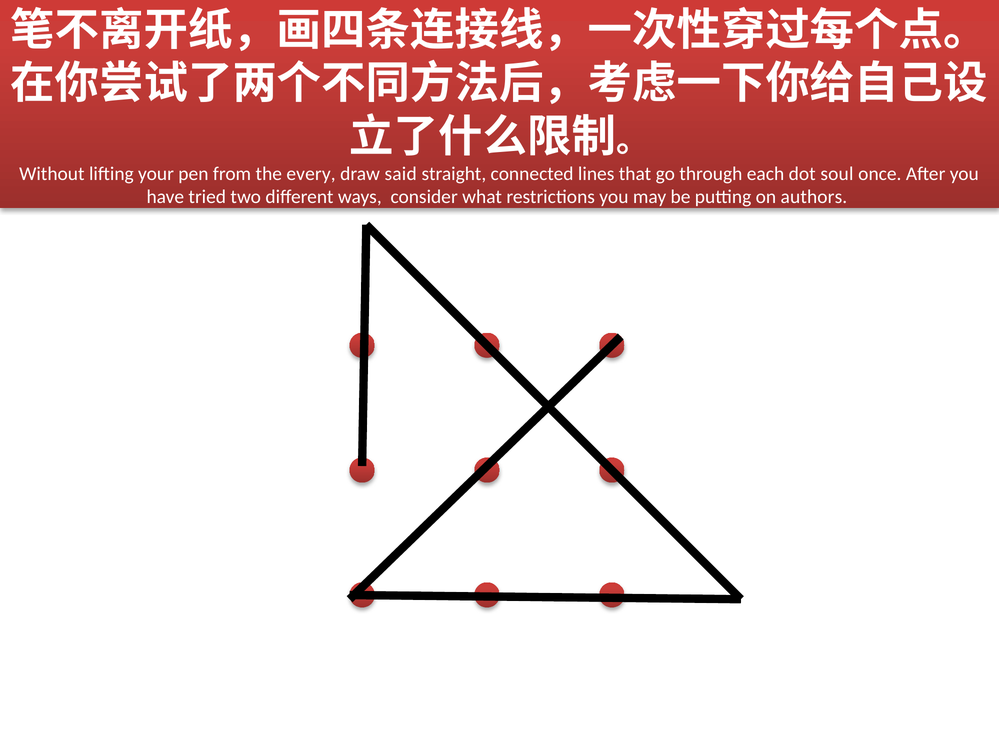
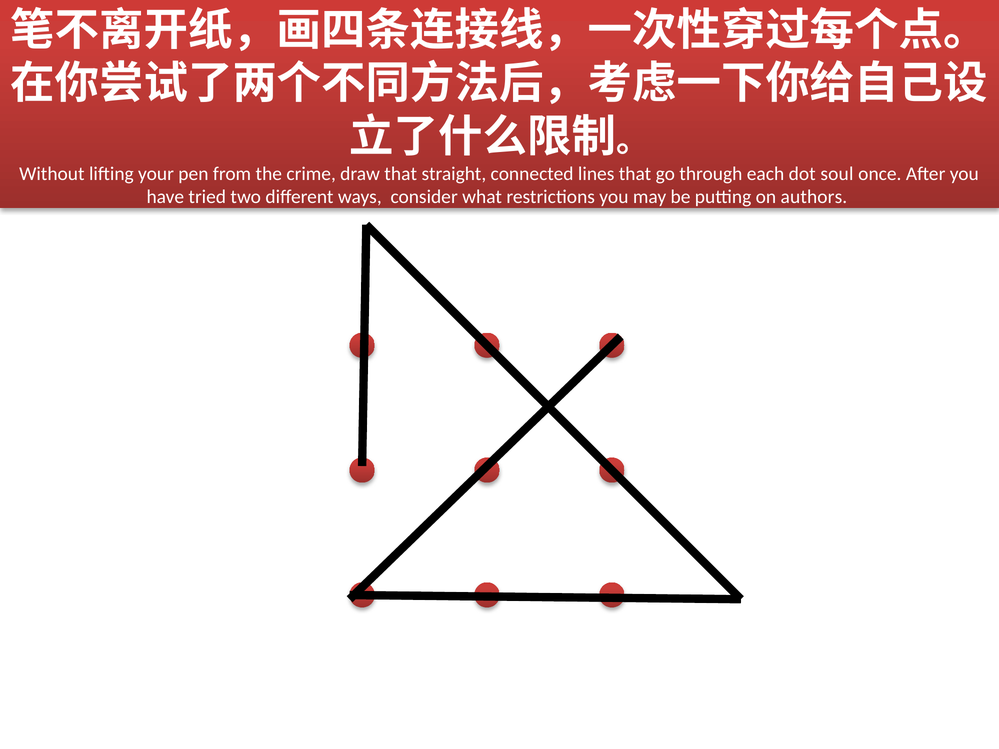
every: every -> crime
draw said: said -> that
